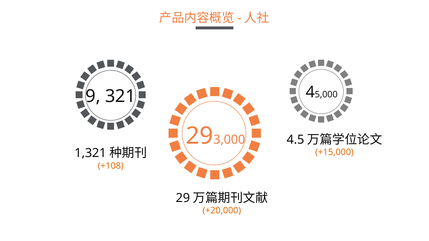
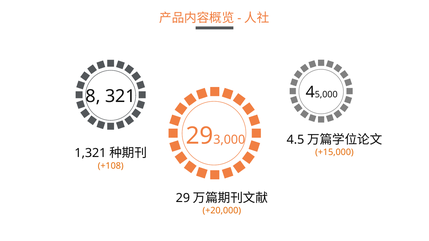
9: 9 -> 8
